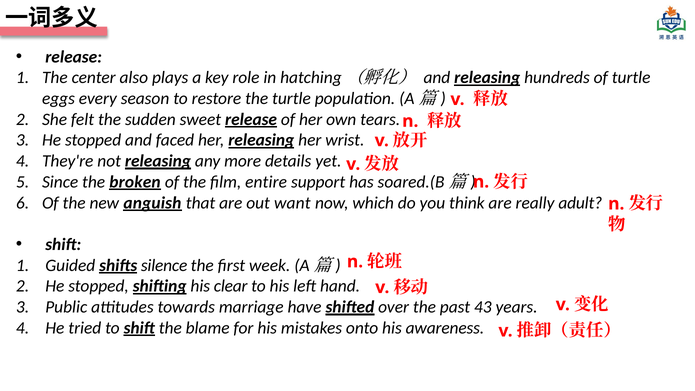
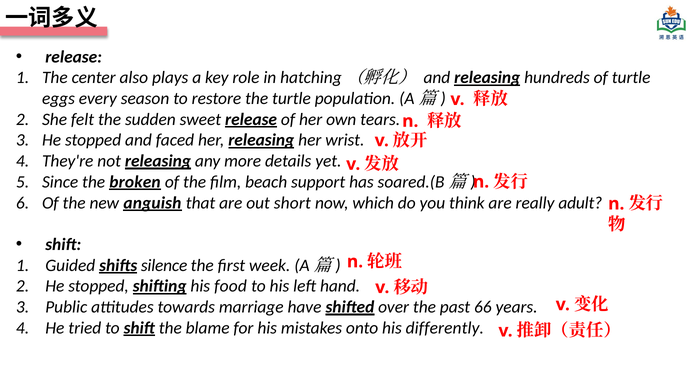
entire: entire -> beach
want: want -> short
clear: clear -> food
43: 43 -> 66
awareness: awareness -> differently
